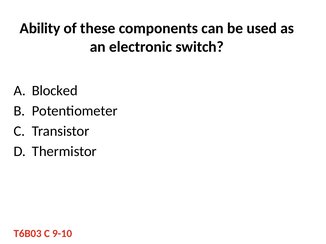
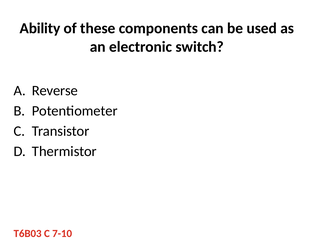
Blocked: Blocked -> Reverse
9-10: 9-10 -> 7-10
